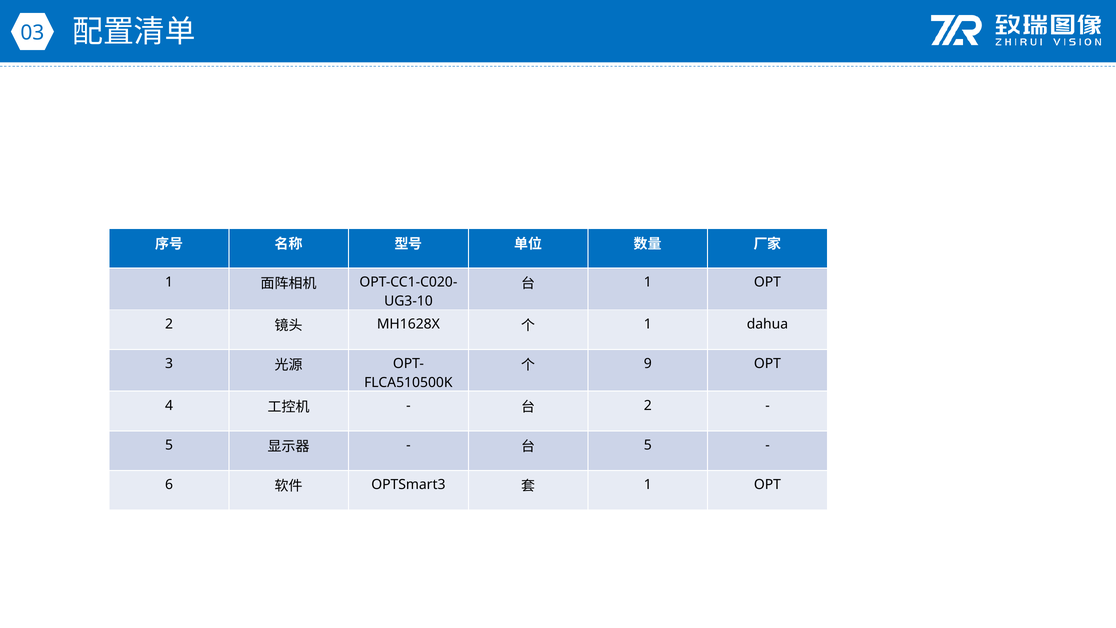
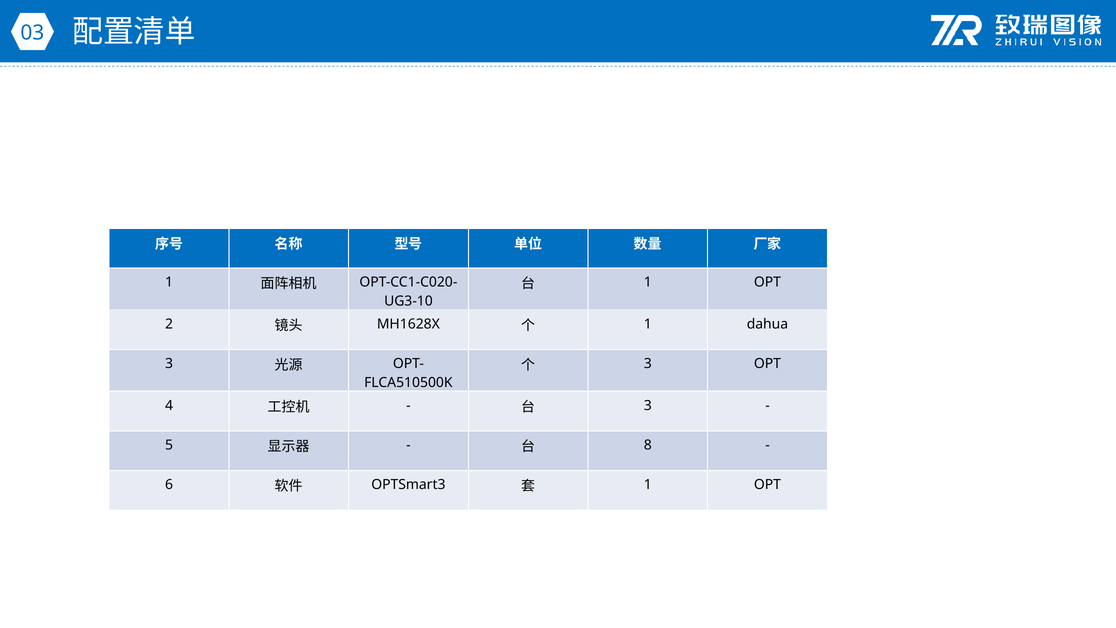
9 at (648, 364): 9 -> 3
2 at (648, 406): 2 -> 3
5 at (648, 445): 5 -> 8
